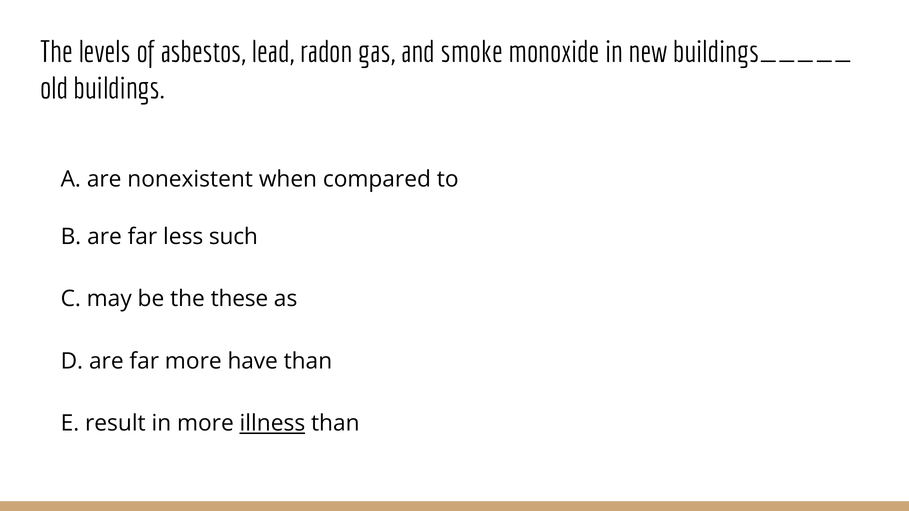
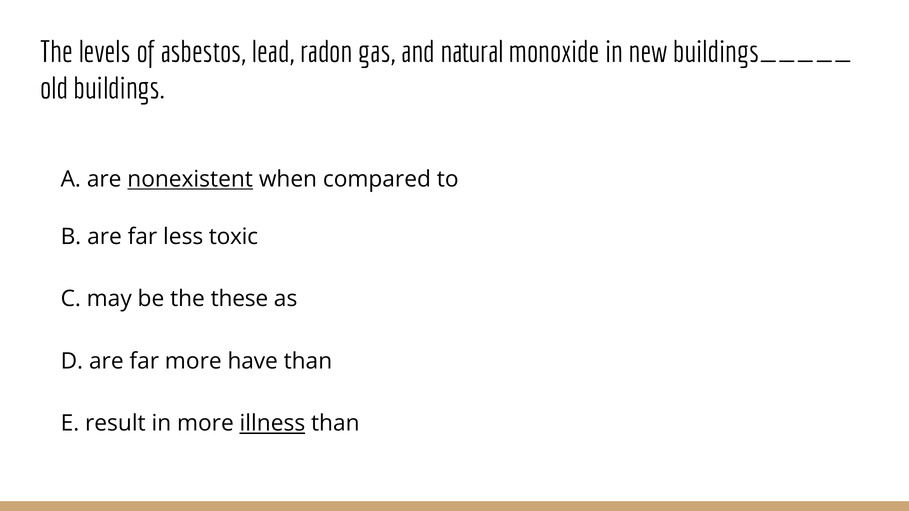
smoke: smoke -> natural
nonexistent underline: none -> present
such: such -> toxic
